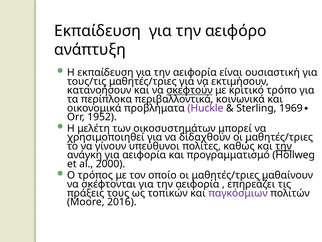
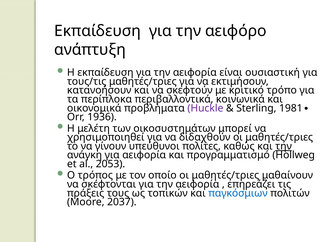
σκεφτούν underline: present -> none
1969: 1969 -> 1981
1952: 1952 -> 1936
2000: 2000 -> 2053
παγκόσμιων colour: purple -> blue
2016: 2016 -> 2037
